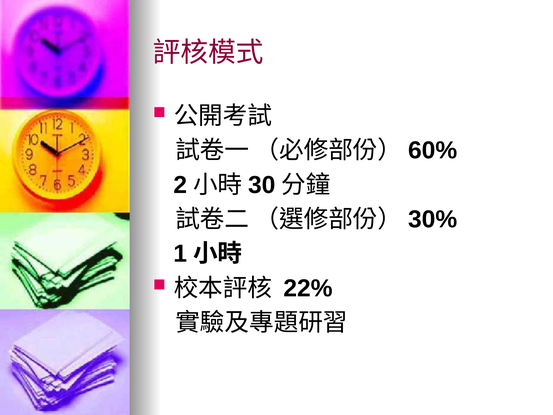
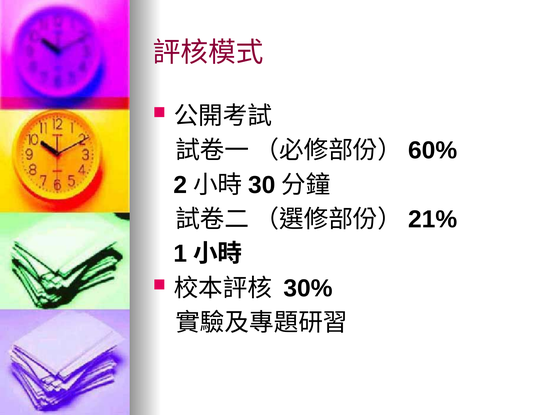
30%: 30% -> 21%
22%: 22% -> 30%
